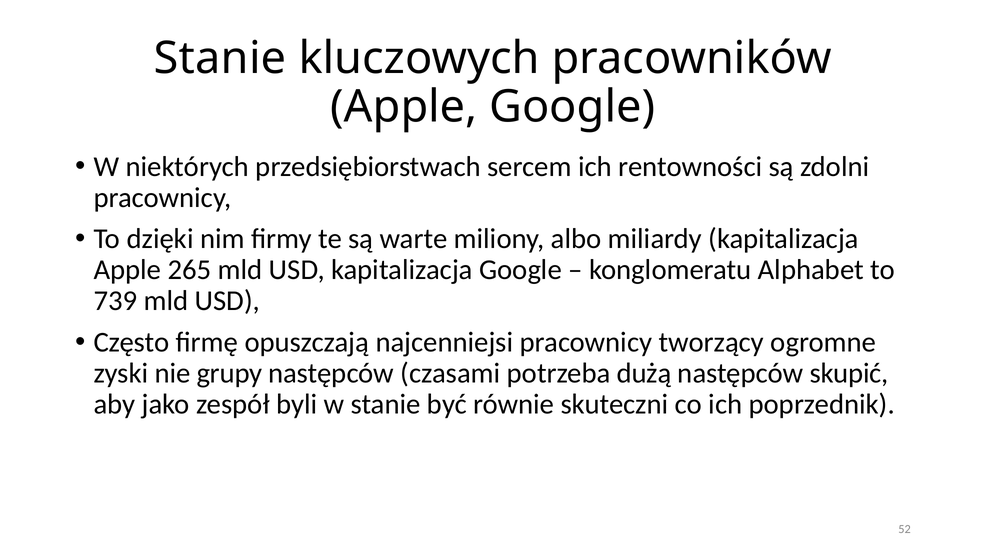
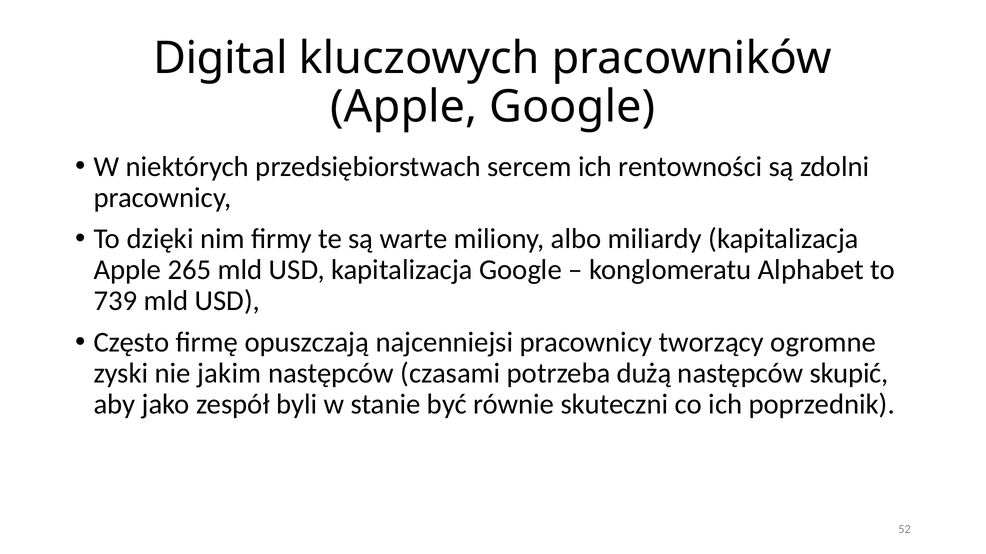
Stanie at (220, 58): Stanie -> Digital
grupy: grupy -> jakim
